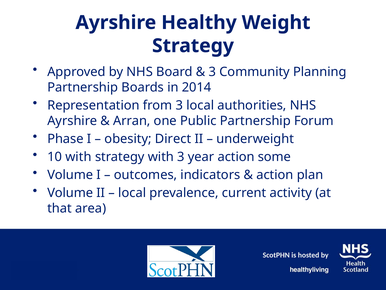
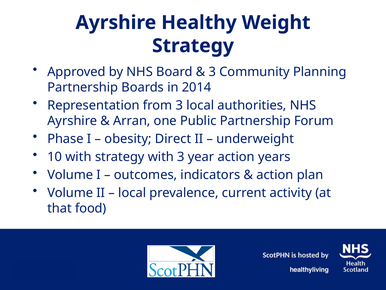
some: some -> years
area: area -> food
